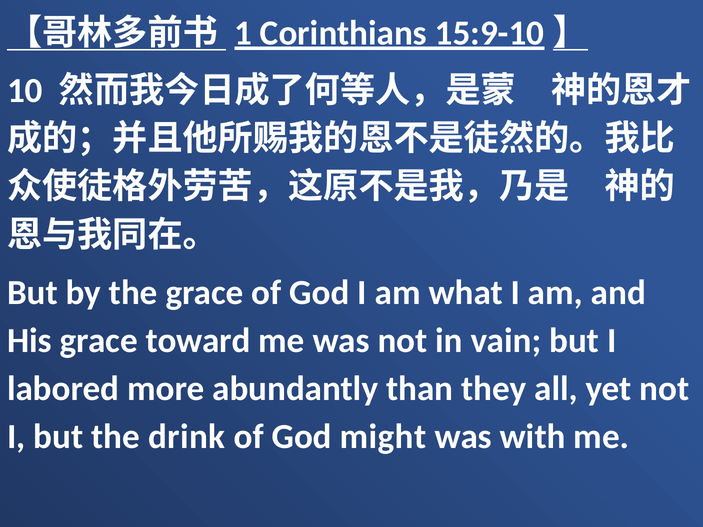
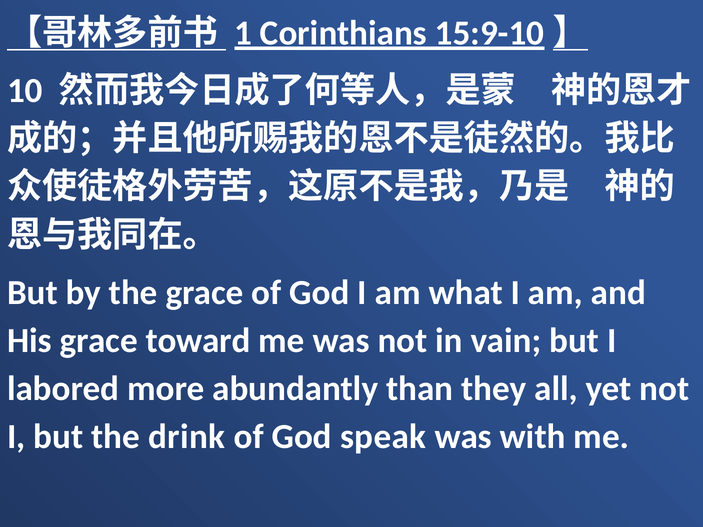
might: might -> speak
